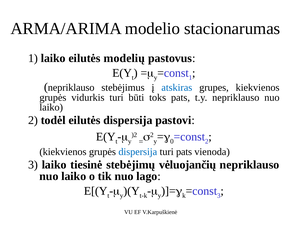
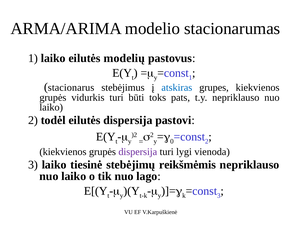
nepriklauso at (71, 88): nepriklauso -> stacionarus
dispersija at (138, 152) colour: blue -> purple
turi pats: pats -> lygi
vėluojančių: vėluojančių -> reikšmėmis
